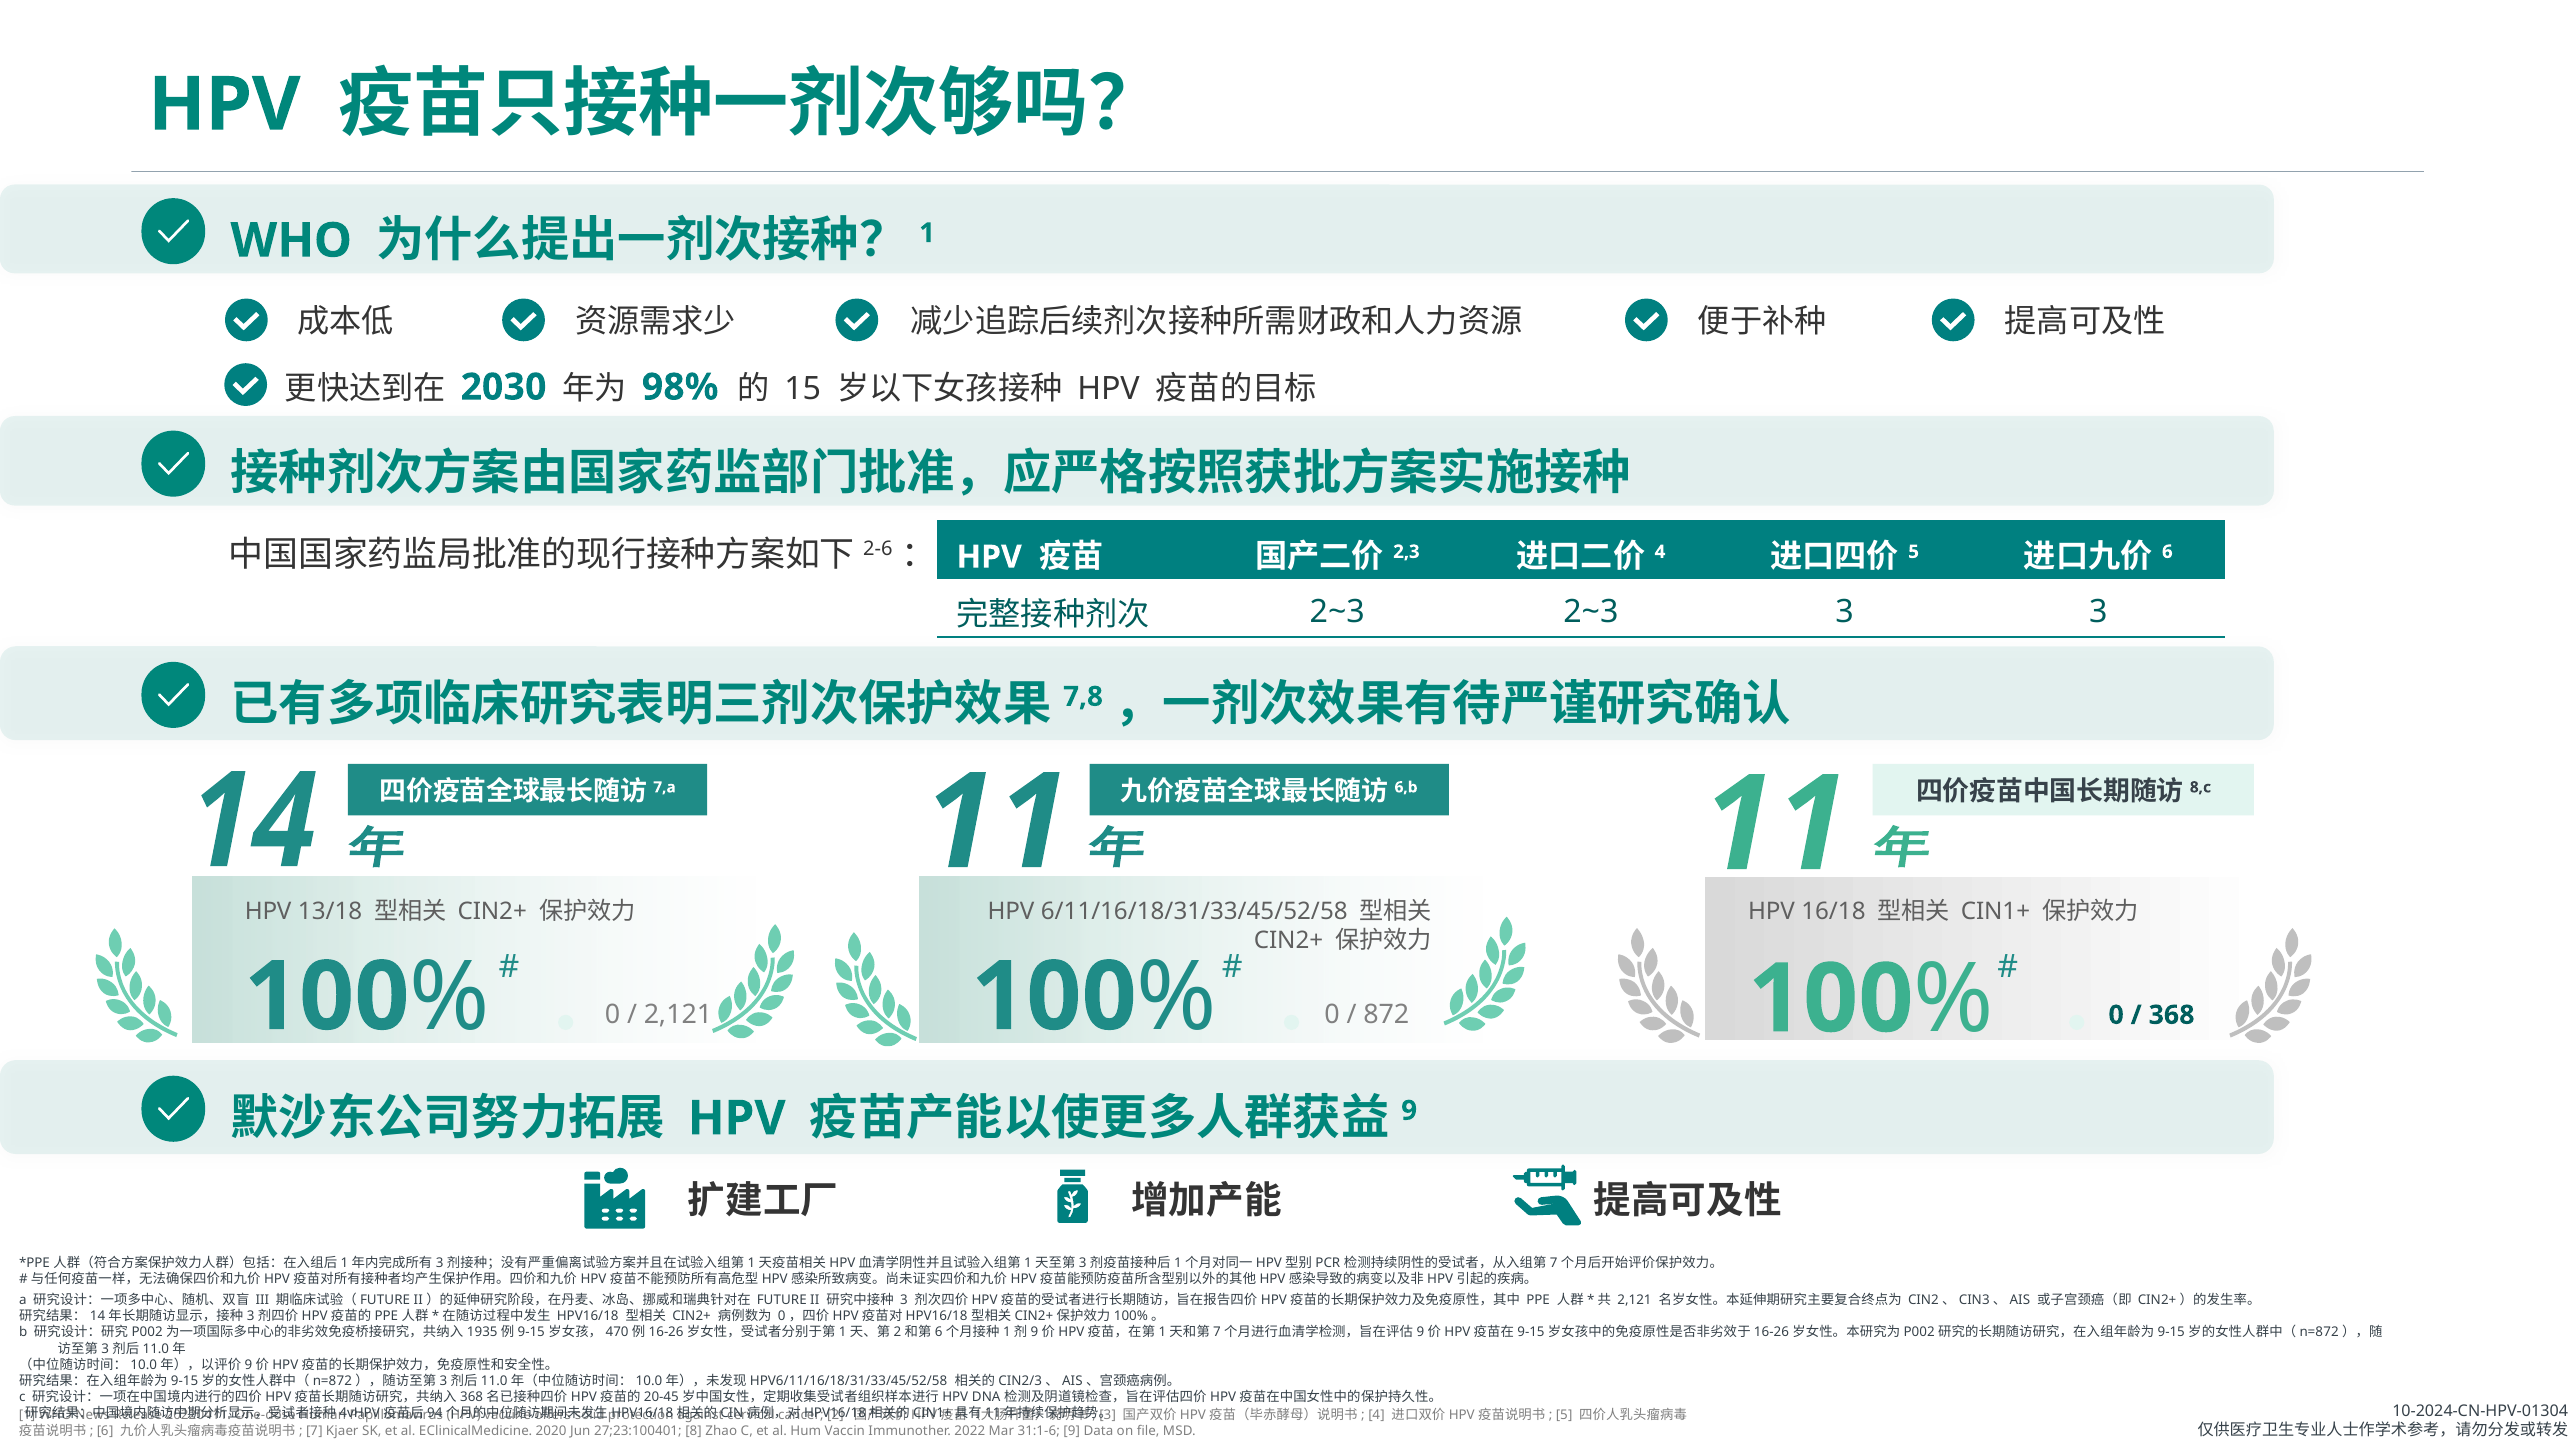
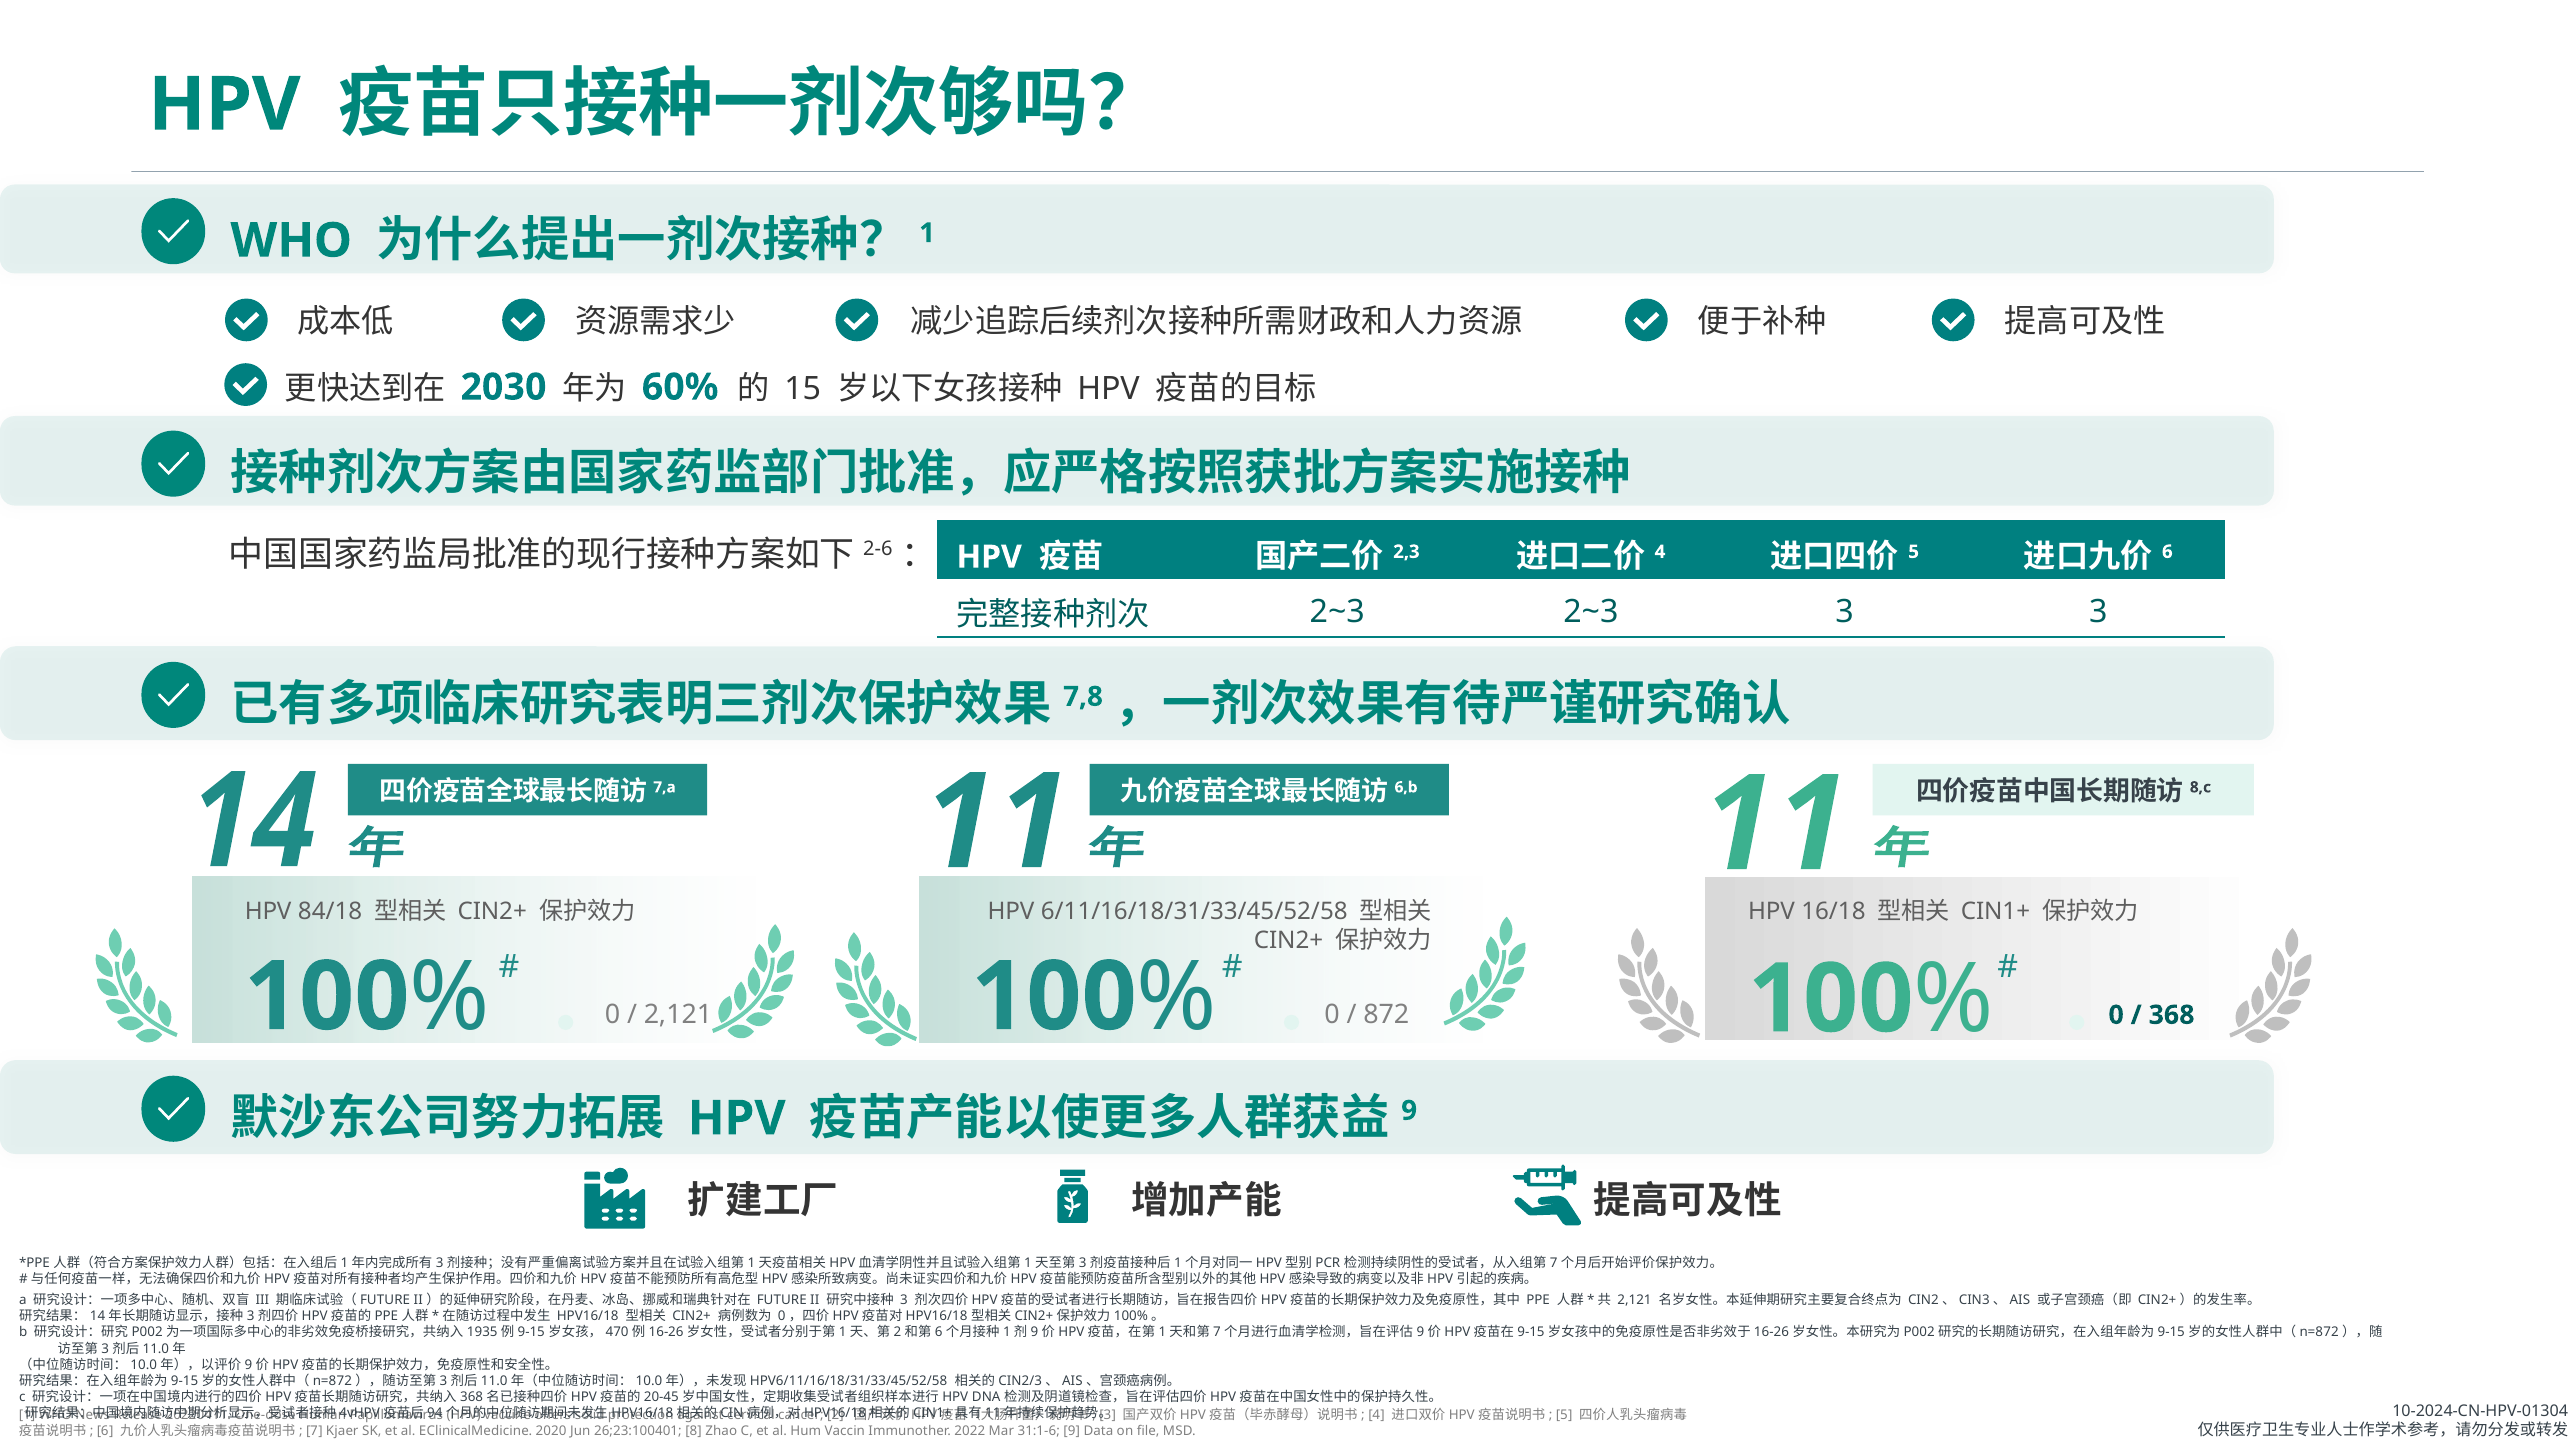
98%: 98% -> 60%
13/18: 13/18 -> 84/18
27;23:100401: 27;23:100401 -> 26;23:100401
